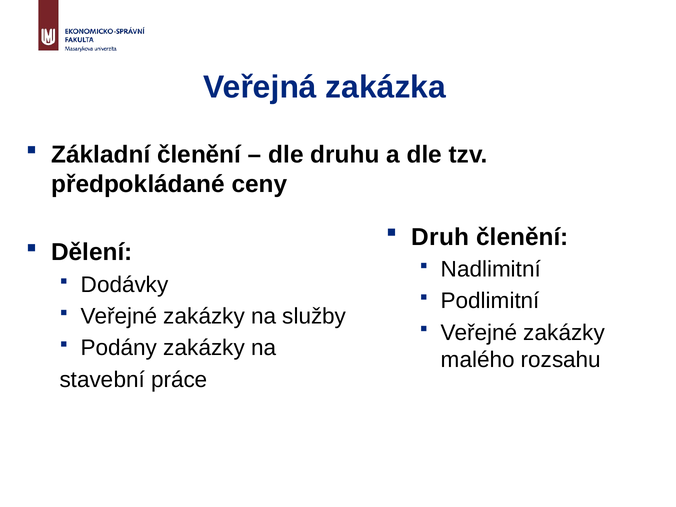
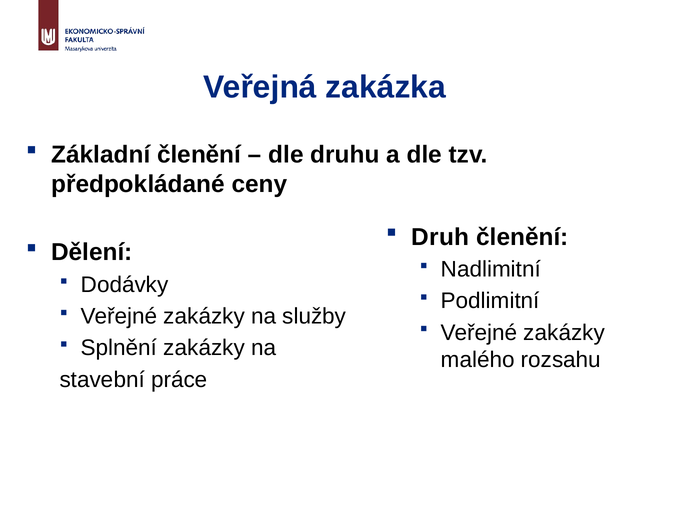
Podány: Podány -> Splnění
